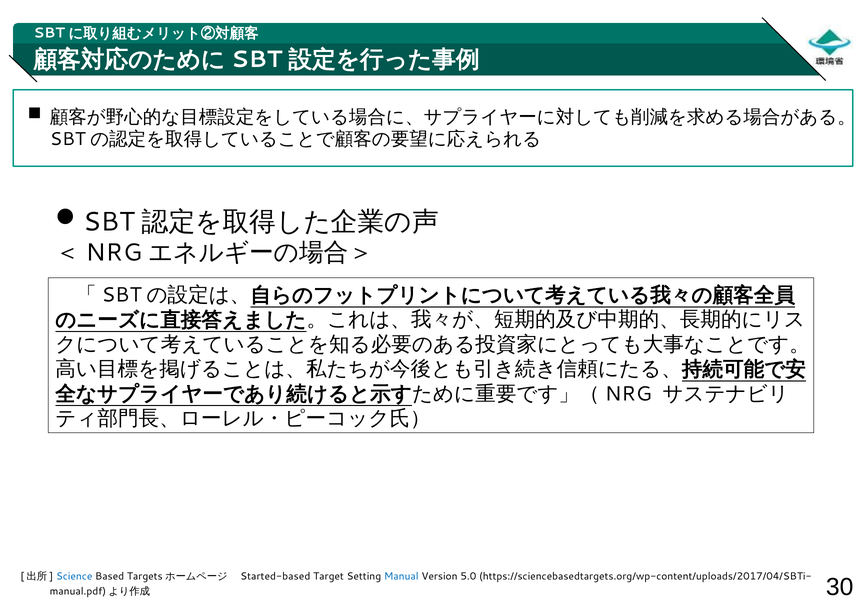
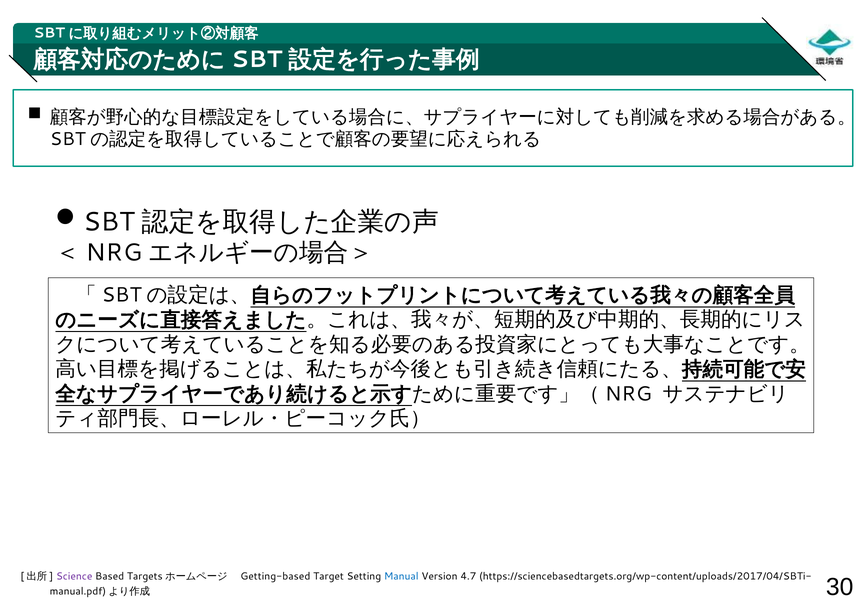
Science colour: blue -> purple
Started-based: Started-based -> Getting-based
5.0: 5.0 -> 4.7
